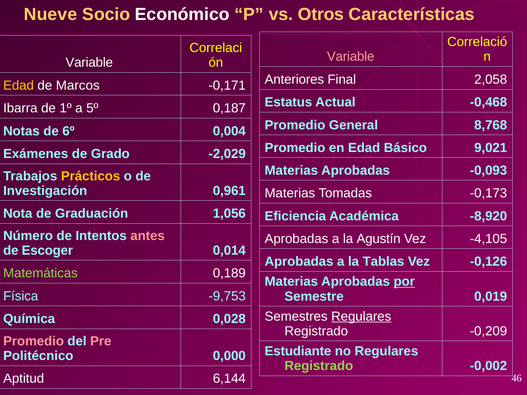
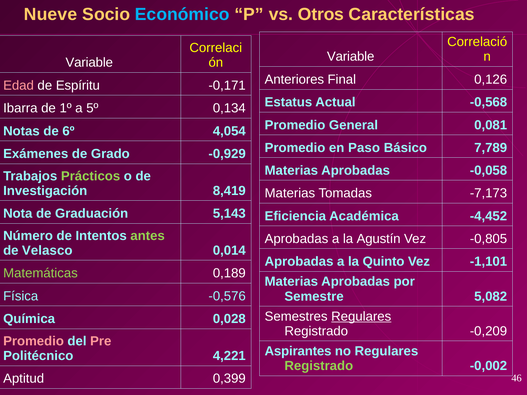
Económico colour: white -> light blue
Variable at (351, 57) colour: pink -> white
2,058: 2,058 -> 0,126
Edad at (19, 85) colour: yellow -> pink
Marcos: Marcos -> Espíritu
-0,468: -0,468 -> -0,568
0,187: 0,187 -> 0,134
8,768: 8,768 -> 0,081
0,004: 0,004 -> 4,054
en Edad: Edad -> Paso
9,021: 9,021 -> 7,789
-2,029: -2,029 -> -0,929
-0,093: -0,093 -> -0,058
Prácticos colour: yellow -> light green
0,961: 0,961 -> 8,419
-0,173: -0,173 -> -7,173
1,056: 1,056 -> 5,143
-8,920: -8,920 -> -4,452
antes colour: pink -> light green
-4,105: -4,105 -> -0,805
Escoger: Escoger -> Velasco
Tablas: Tablas -> Quinto
-0,126: -0,126 -> -1,101
por underline: present -> none
-9,753: -9,753 -> -0,576
0,019: 0,019 -> 5,082
Estudiante: Estudiante -> Aspirantes
0,000: 0,000 -> 4,221
6,144: 6,144 -> 0,399
